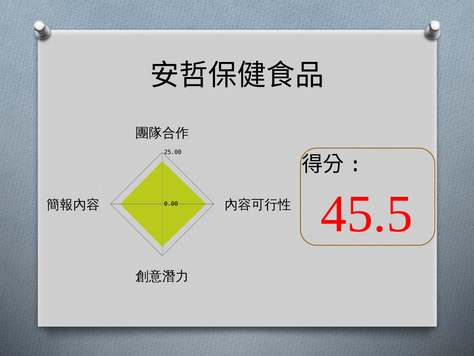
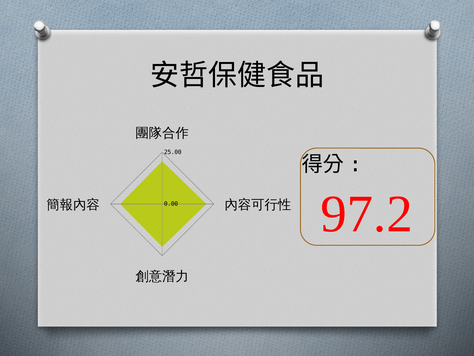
45.5: 45.5 -> 97.2
